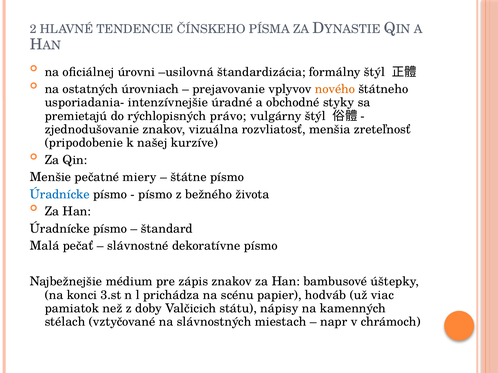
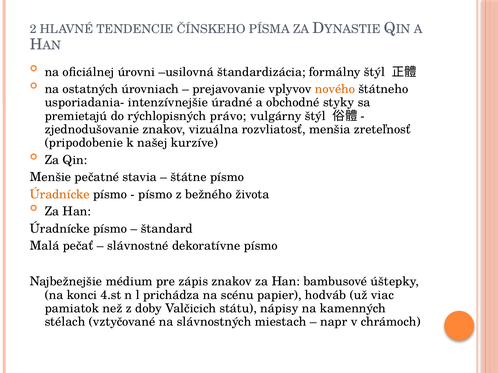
miery: miery -> stavia
Úradnícke at (60, 195) colour: blue -> orange
3.st: 3.st -> 4.st
